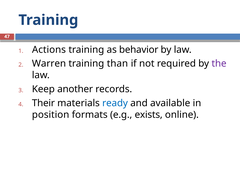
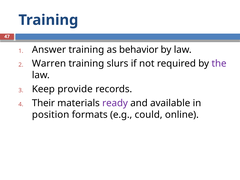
Actions: Actions -> Answer
than: than -> slurs
another: another -> provide
ready colour: blue -> purple
exists: exists -> could
